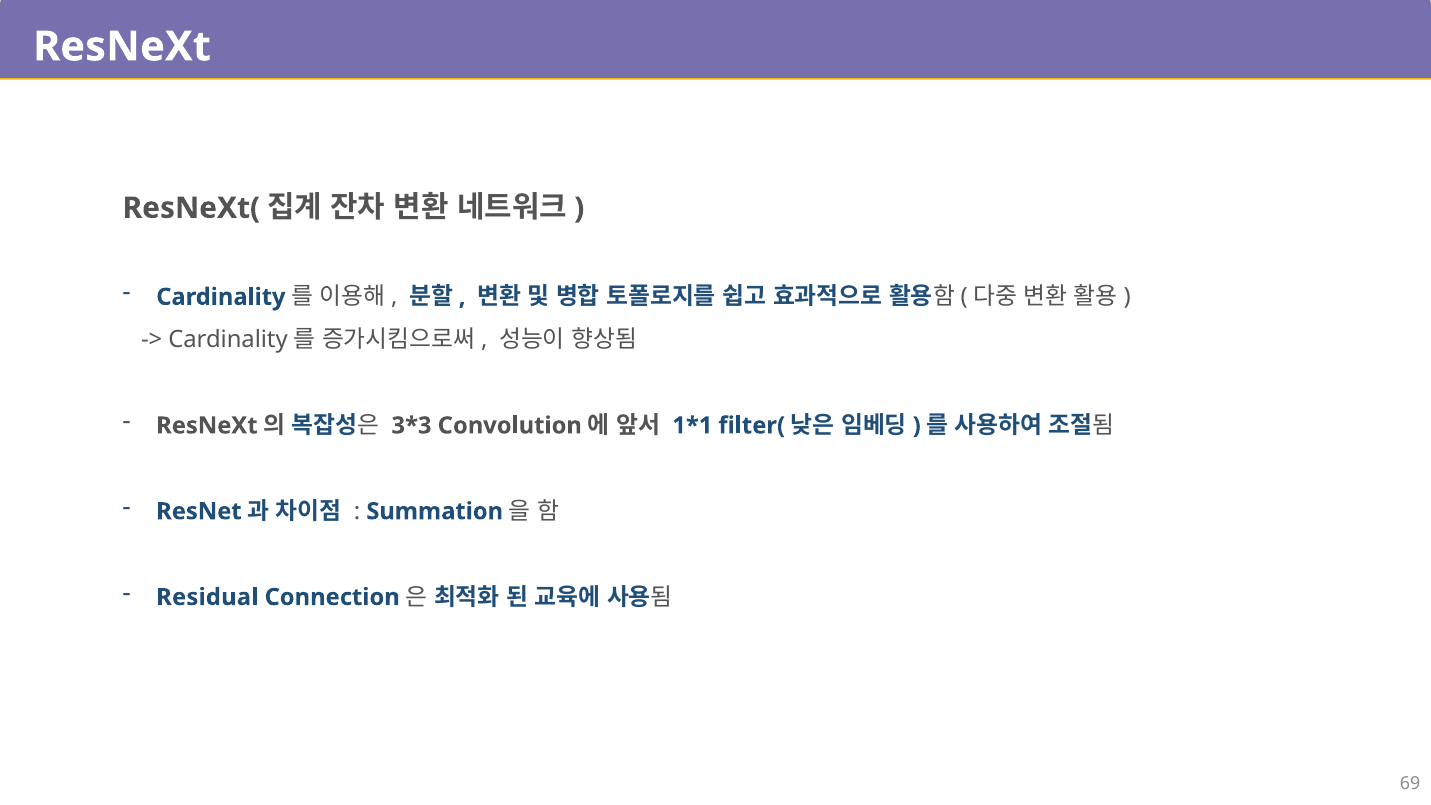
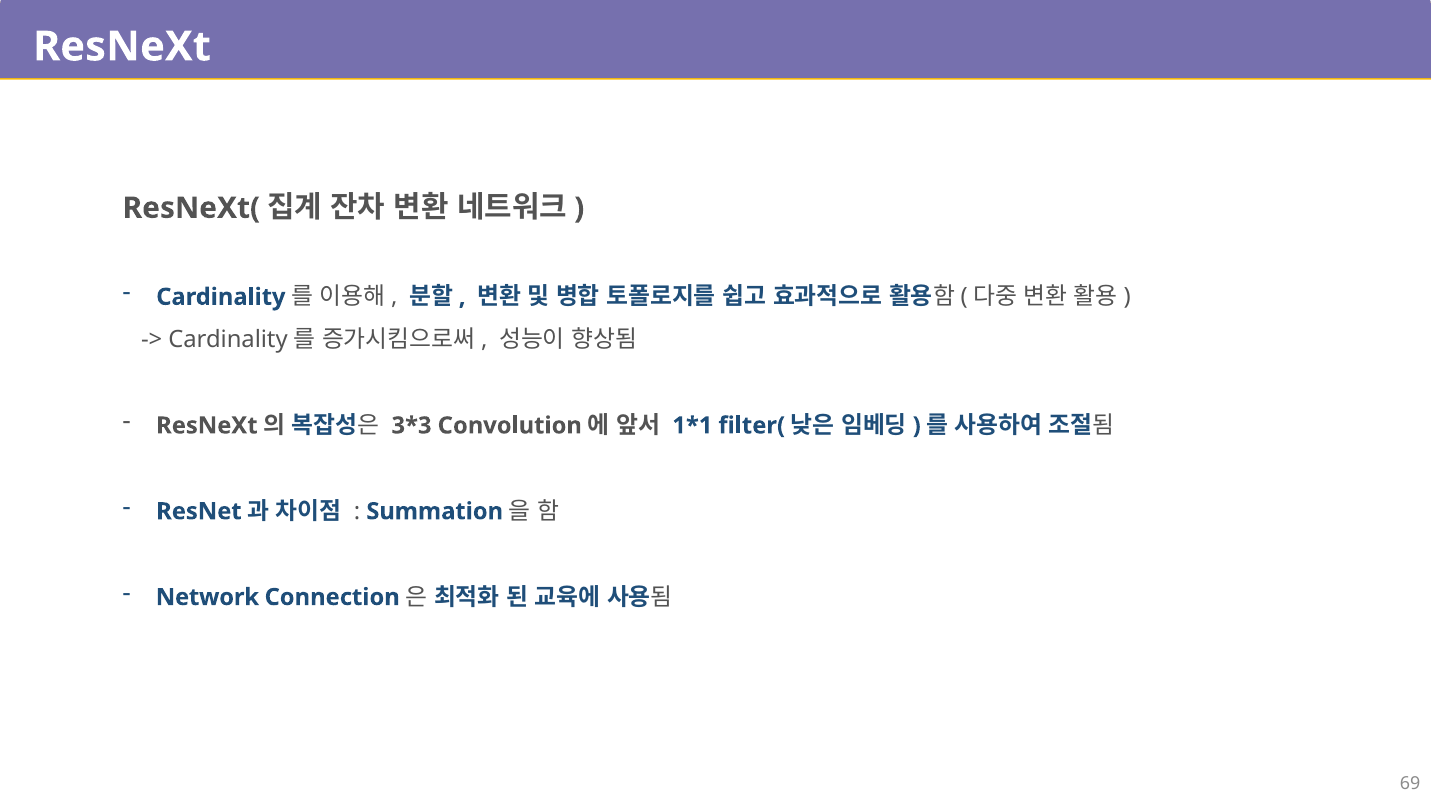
Residual: Residual -> Network
